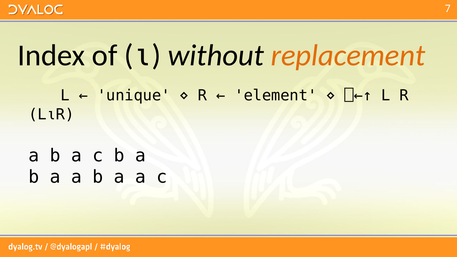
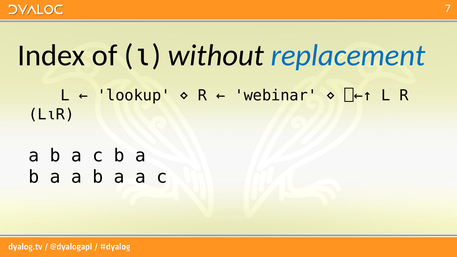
replacement colour: orange -> blue
unique: unique -> lookup
element: element -> webinar
